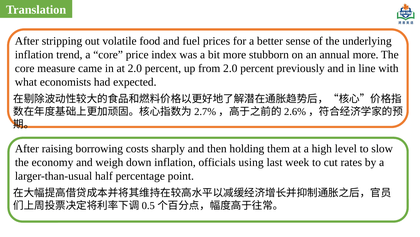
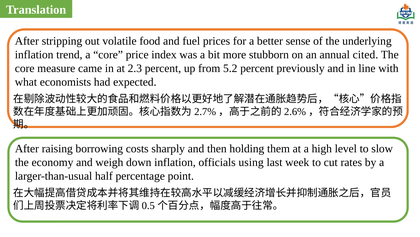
annual more: more -> cited
at 2.0: 2.0 -> 2.3
from 2.0: 2.0 -> 5.2
